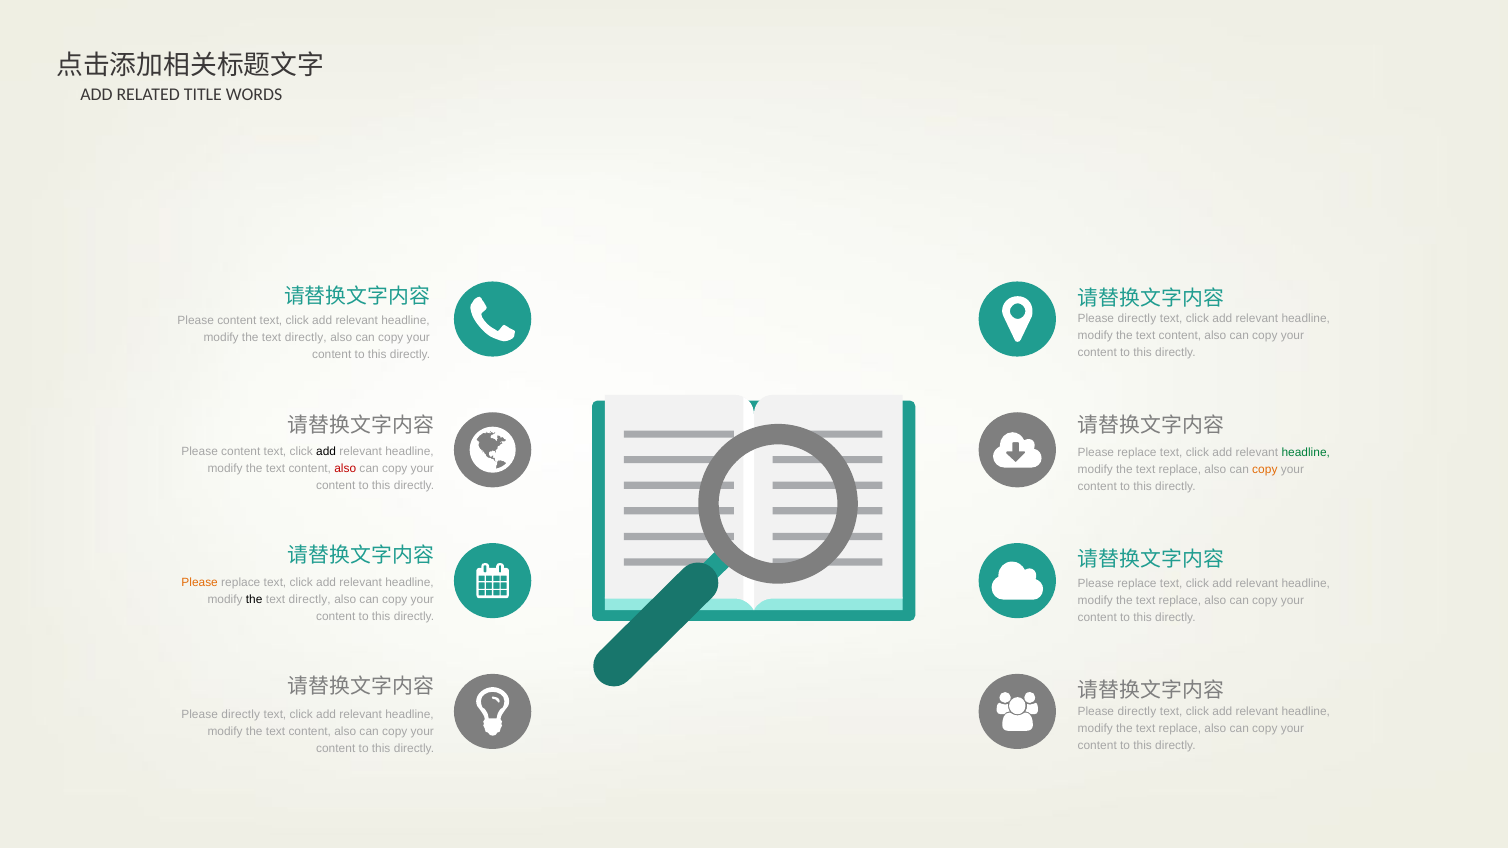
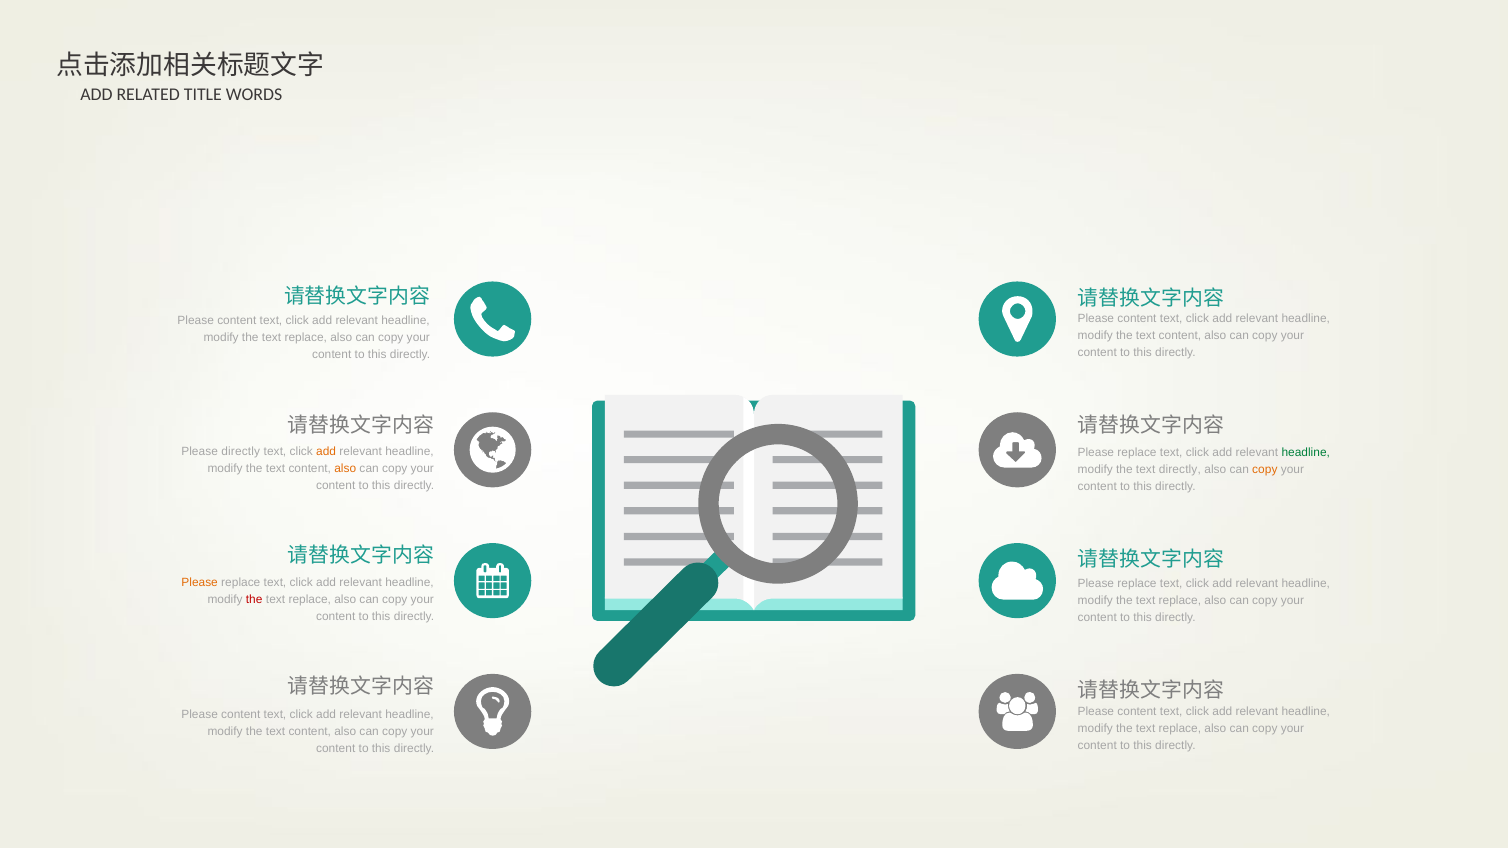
directly at (1137, 319): directly -> content
directly at (306, 338): directly -> replace
content at (241, 451): content -> directly
add at (326, 451) colour: black -> orange
also at (345, 468) colour: red -> orange
replace at (1180, 470): replace -> directly
the at (254, 600) colour: black -> red
directly at (310, 600): directly -> replace
directly at (1137, 711): directly -> content
directly at (241, 715): directly -> content
